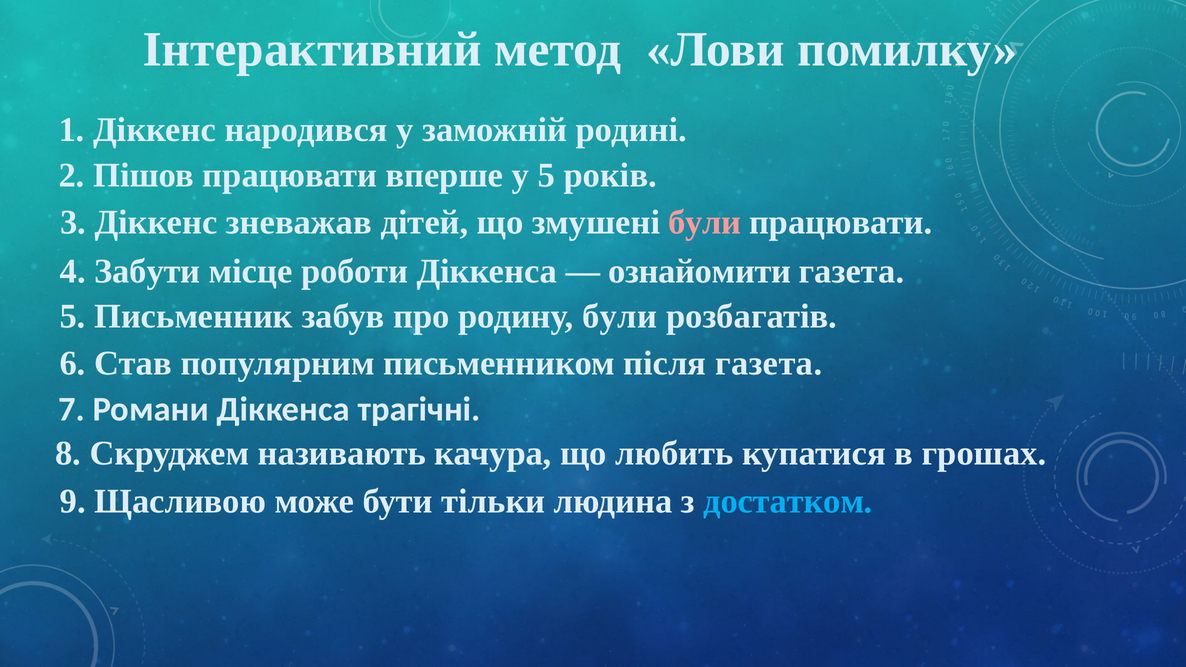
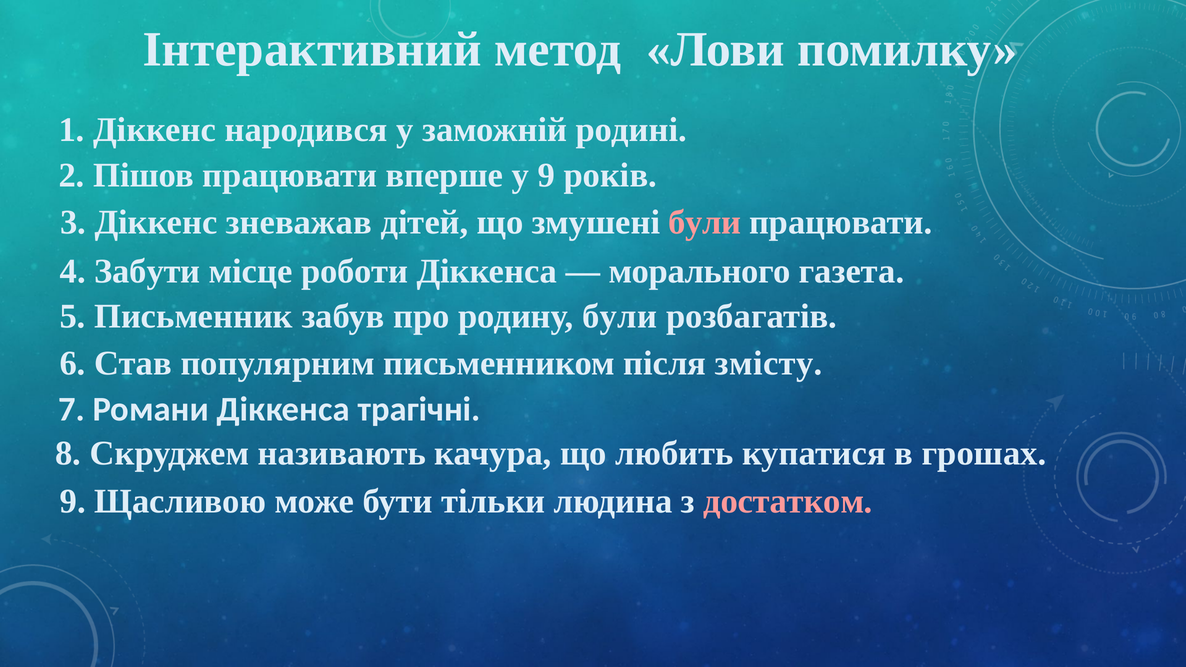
у 5: 5 -> 9
ознайомити: ознайомити -> морального
після газета: газета -> змісту
достатком colour: light blue -> pink
